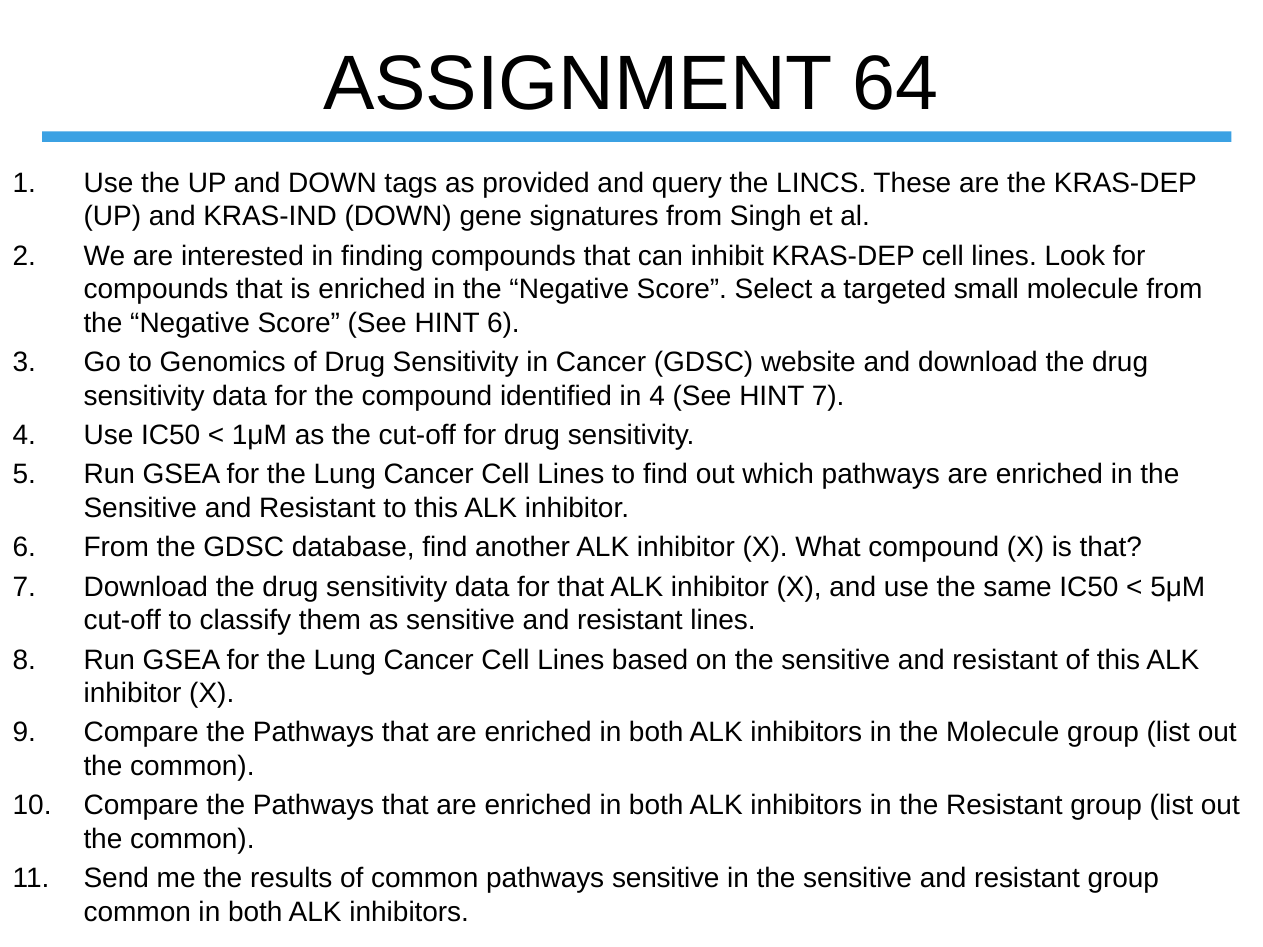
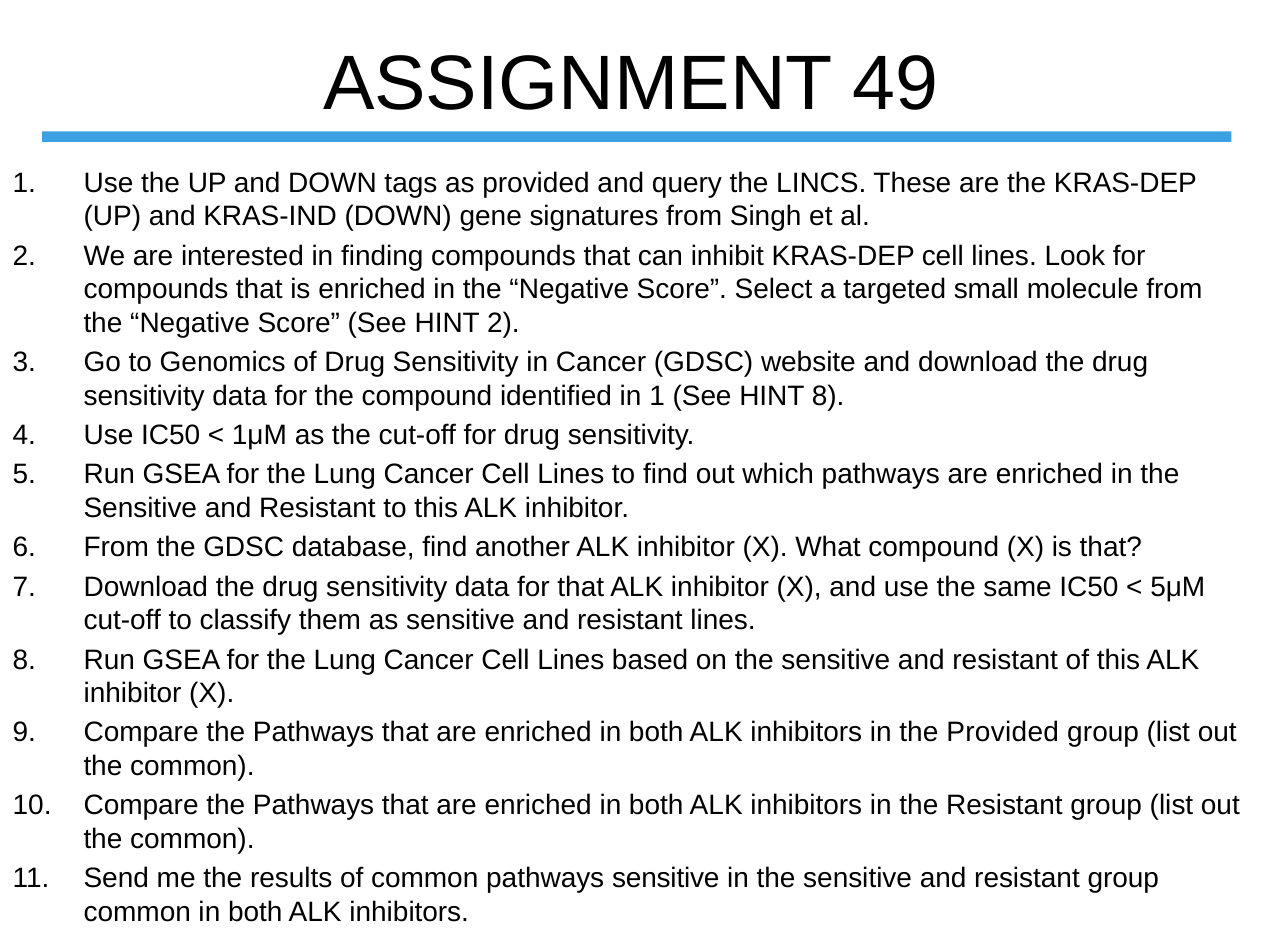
64: 64 -> 49
HINT 6: 6 -> 2
in 4: 4 -> 1
HINT 7: 7 -> 8
the Molecule: Molecule -> Provided
